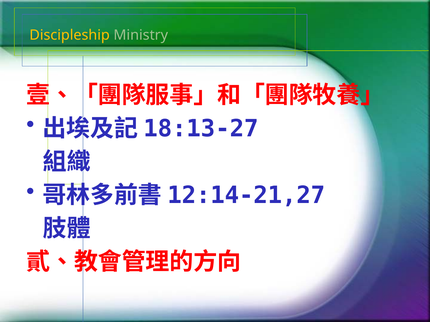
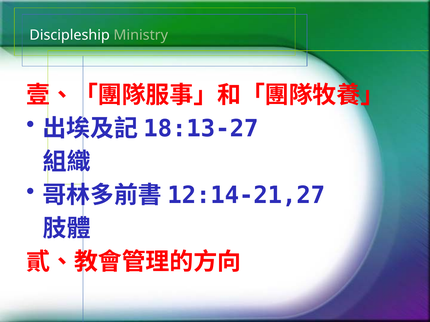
Discipleship colour: yellow -> white
